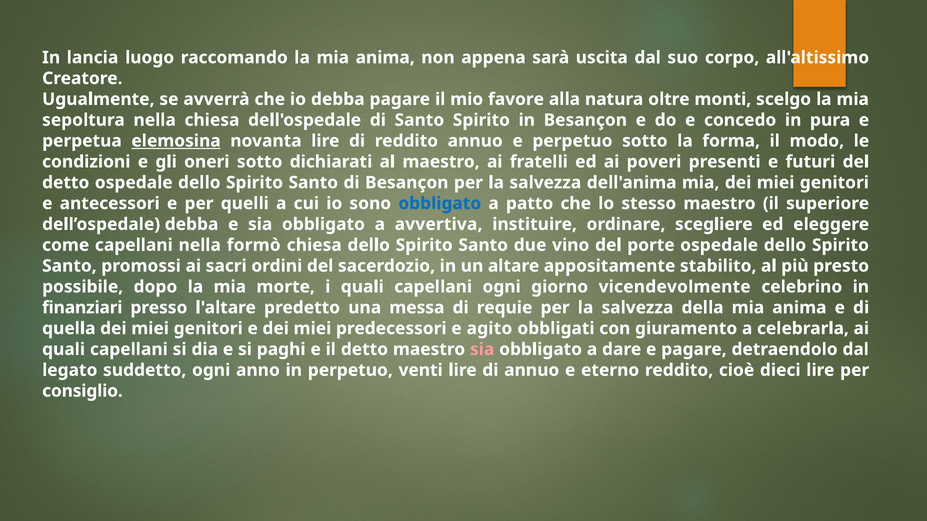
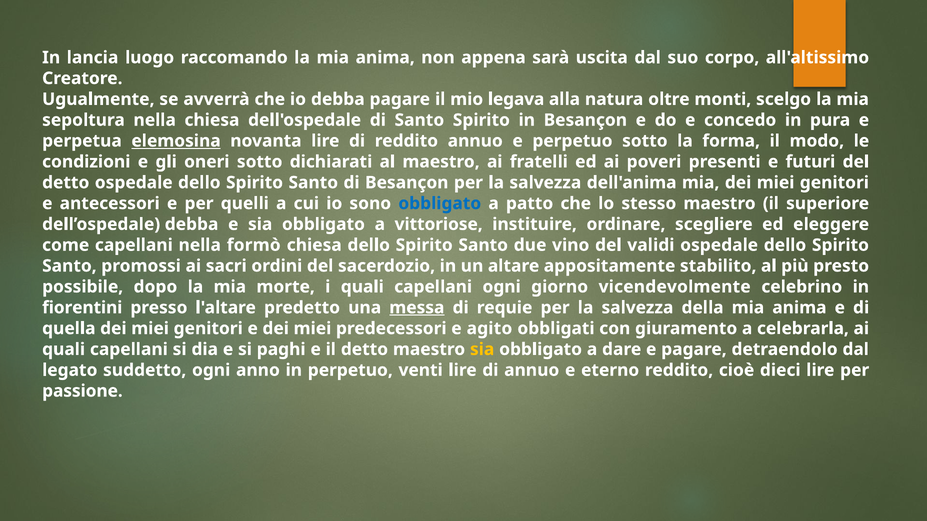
favore: favore -> legava
avvertiva: avvertiva -> vittoriose
porte: porte -> validi
finanziari: finanziari -> fiorentini
messa underline: none -> present
sia at (482, 350) colour: pink -> yellow
consiglio: consiglio -> passione
